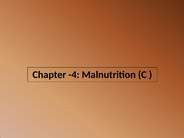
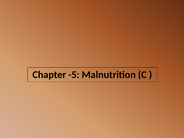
-4: -4 -> -5
